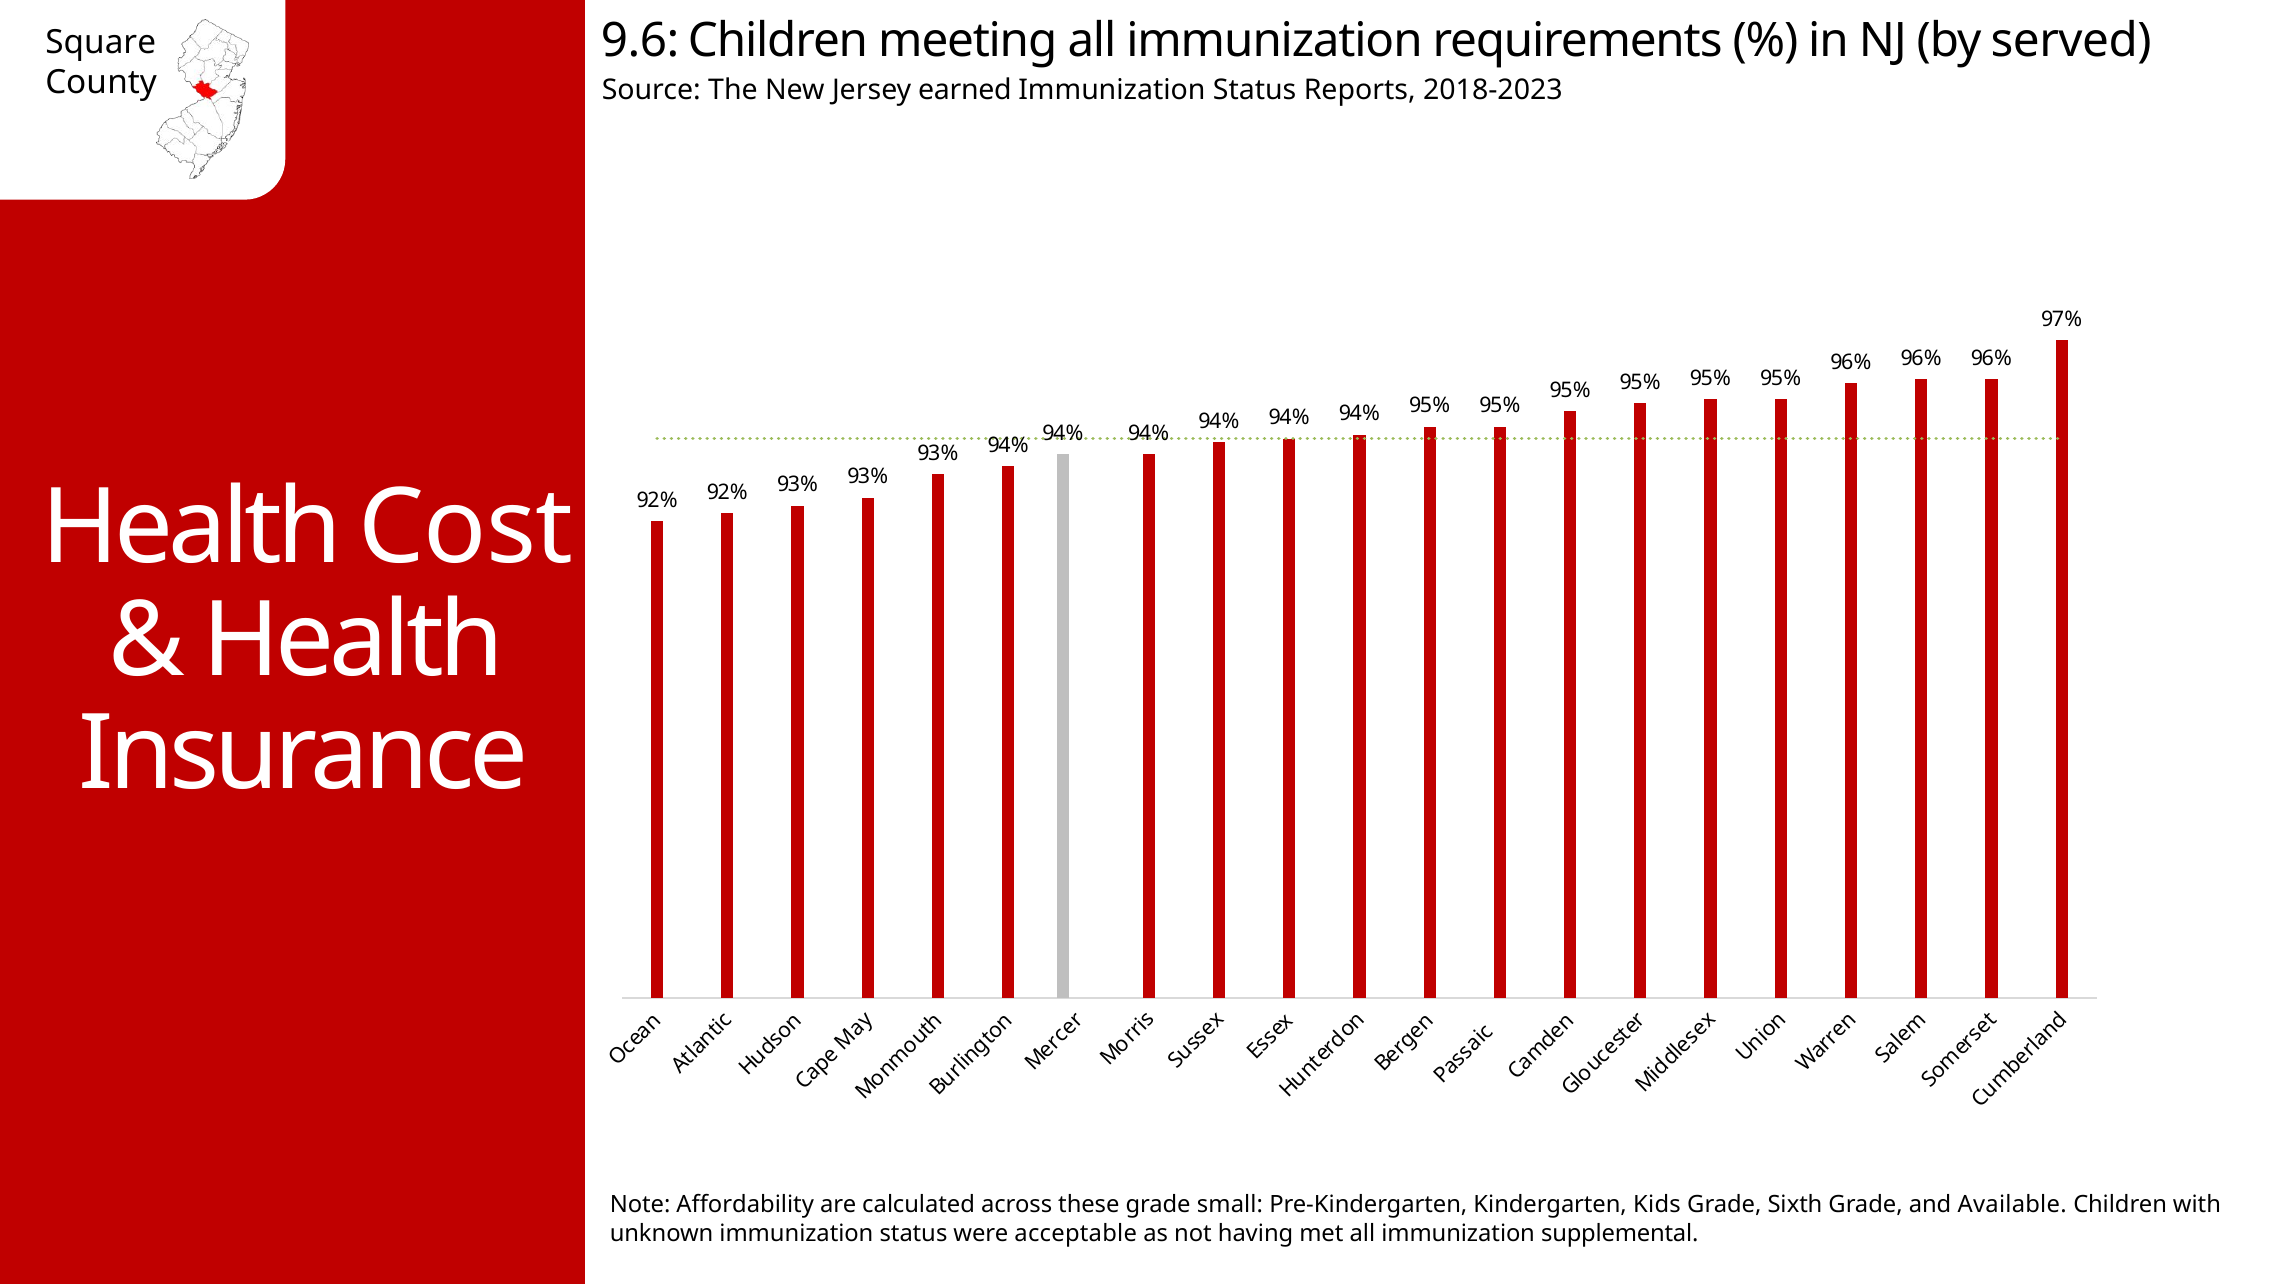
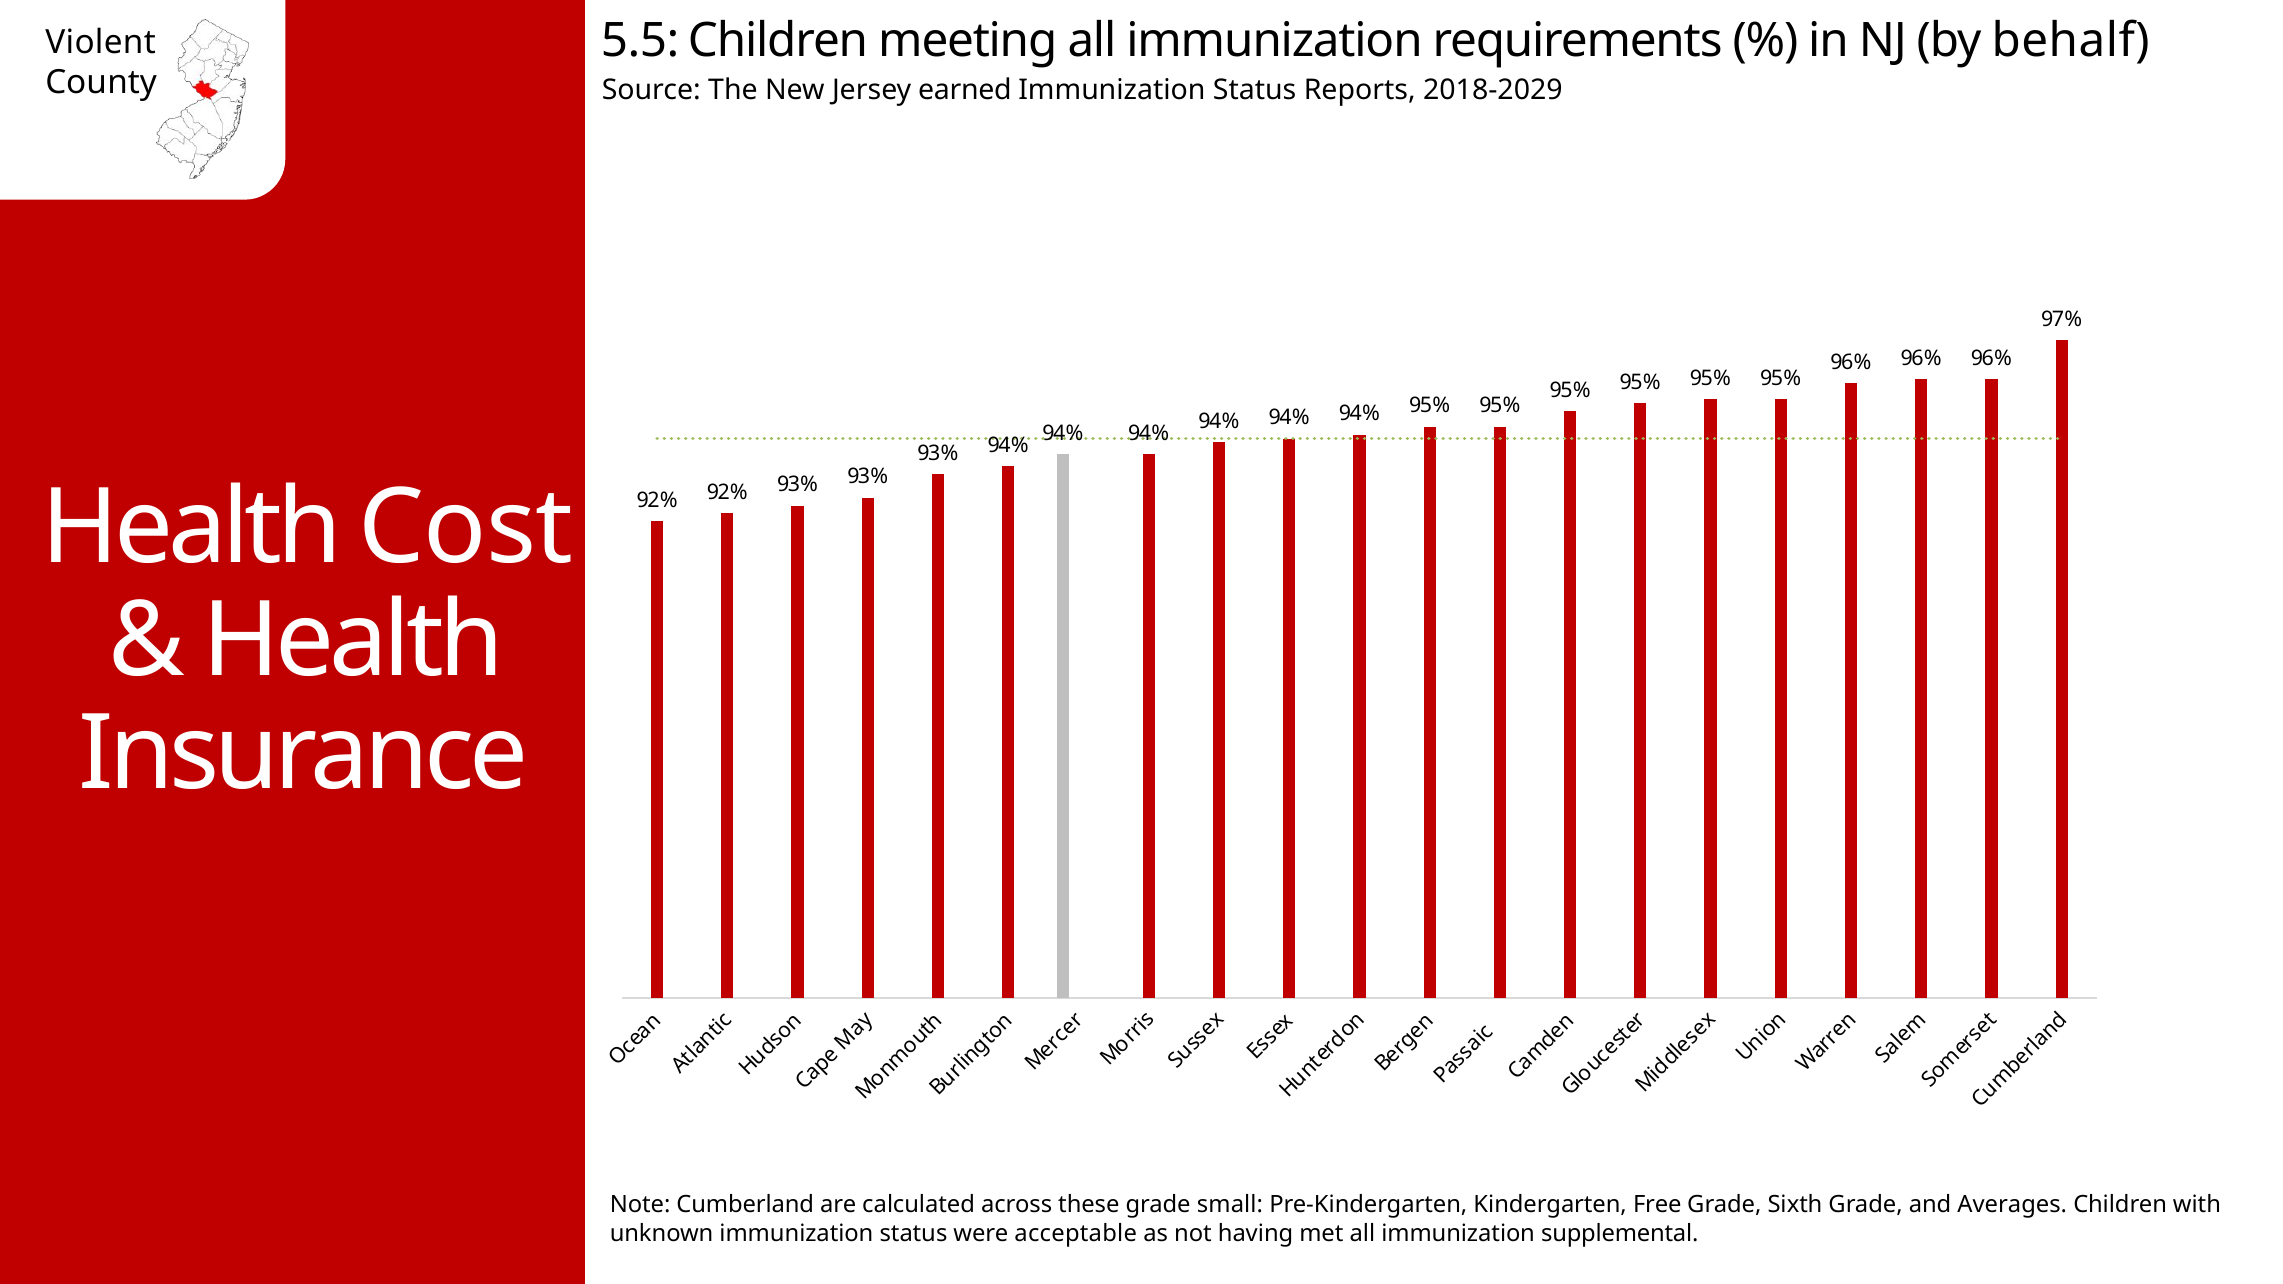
9.6: 9.6 -> 5.5
served: served -> behalf
Square: Square -> Violent
2018-2023: 2018-2023 -> 2018-2029
Affordability: Affordability -> Cumberland
Kids: Kids -> Free
Available: Available -> Averages
